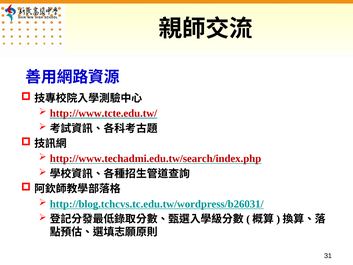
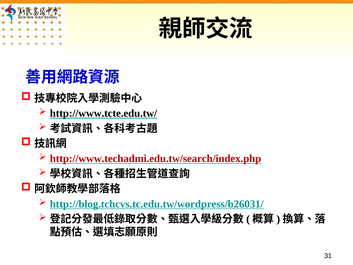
http://www.tcte.edu.tw/ colour: red -> black
